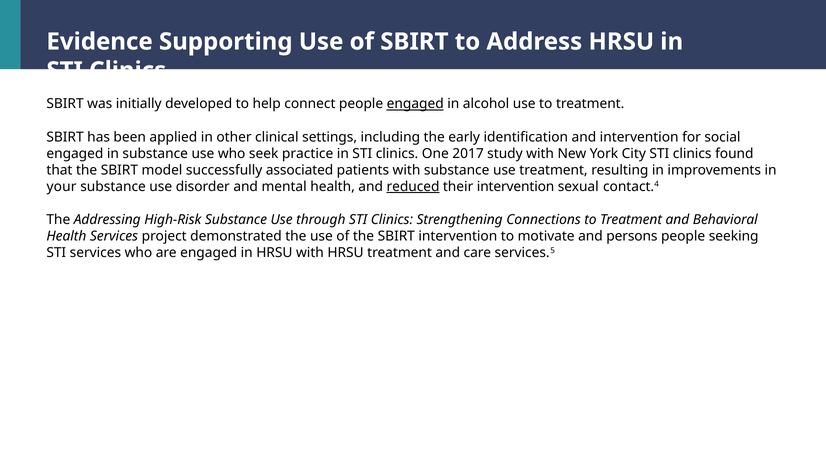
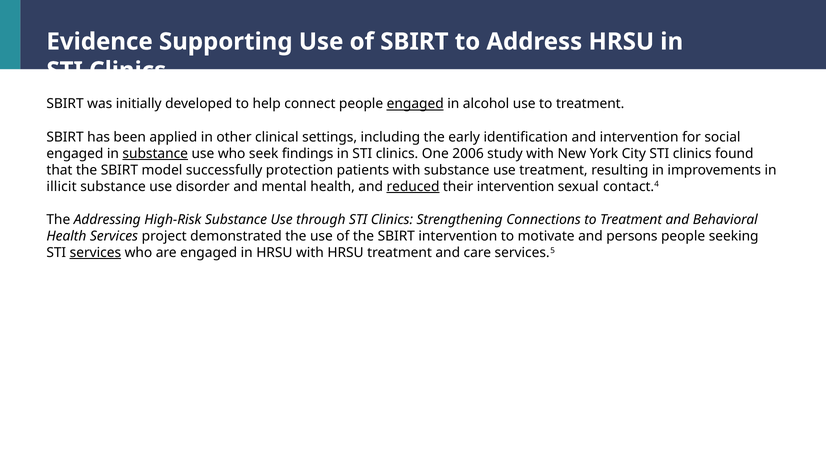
substance at (155, 153) underline: none -> present
practice: practice -> findings
2017: 2017 -> 2006
associated: associated -> protection
your: your -> illicit
services at (95, 252) underline: none -> present
